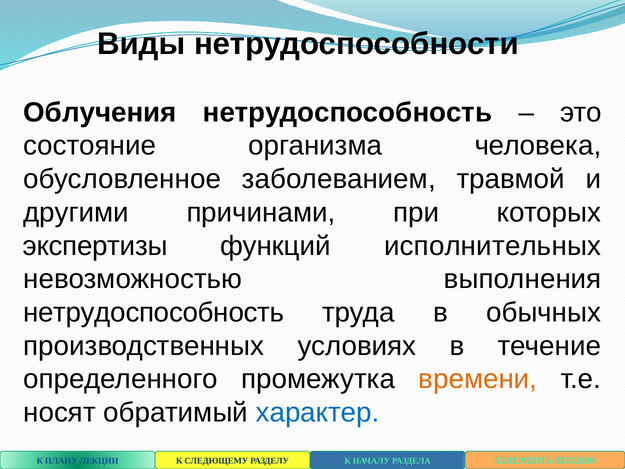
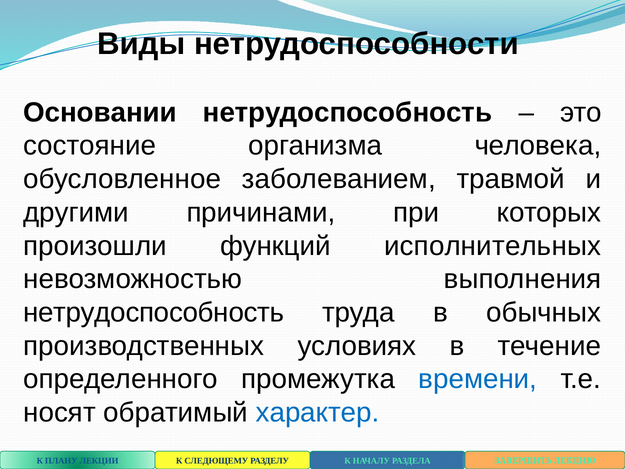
Облучения: Облучения -> Основании
экспертизы: экспертизы -> произошли
времени colour: orange -> blue
